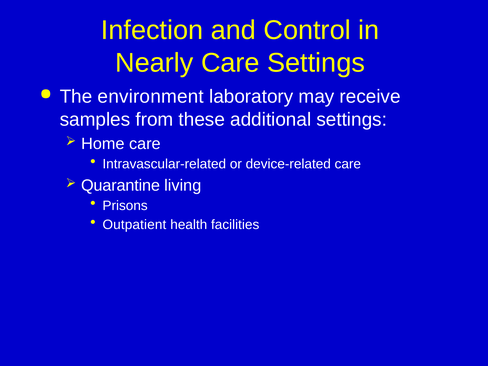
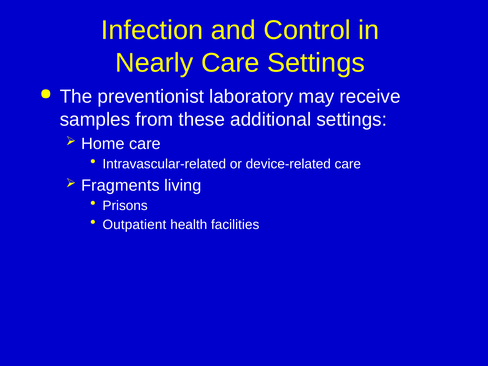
environment: environment -> preventionist
Quarantine: Quarantine -> Fragments
